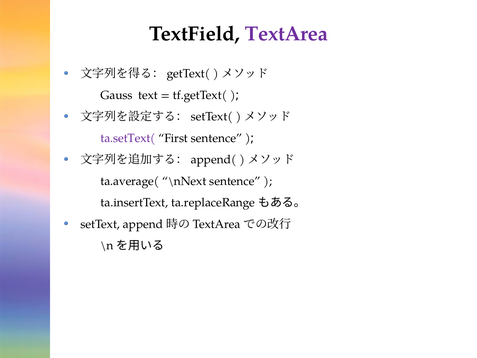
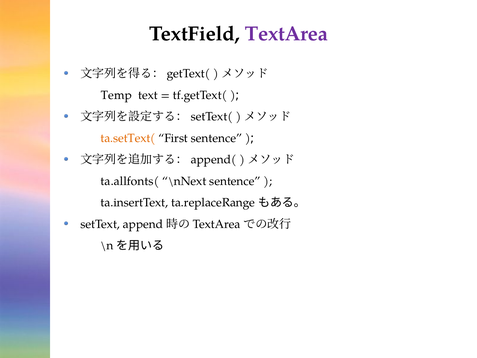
Gauss: Gauss -> Temp
ta.setText( colour: purple -> orange
ta.average(: ta.average( -> ta.allfonts(
